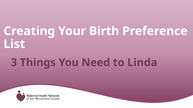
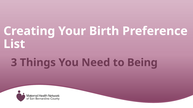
Linda: Linda -> Being
